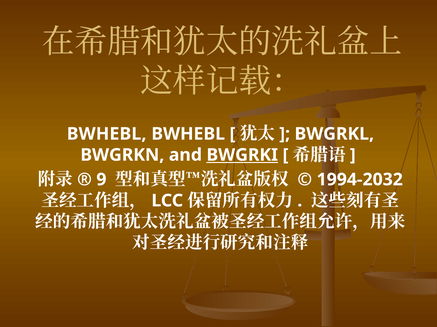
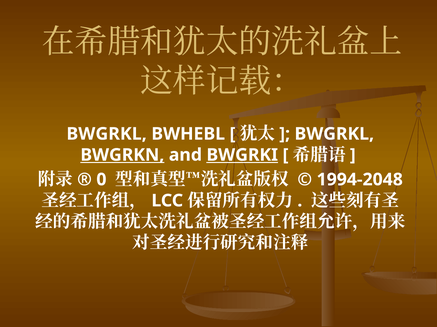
BWHEBL at (107, 134): BWHEBL -> BWGRKL
BWGRKN underline: none -> present
9: 9 -> 0
1994-2032: 1994-2032 -> 1994-2048
